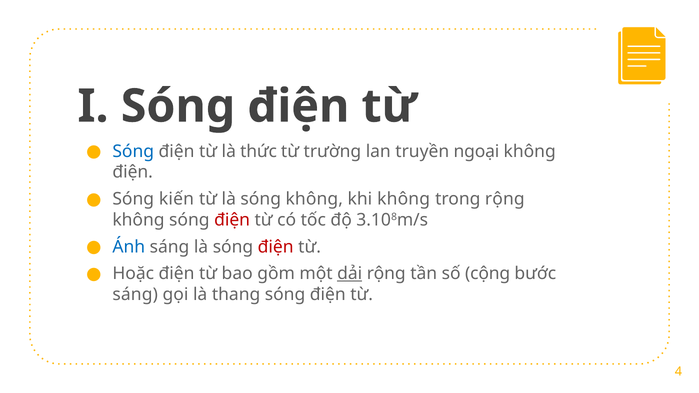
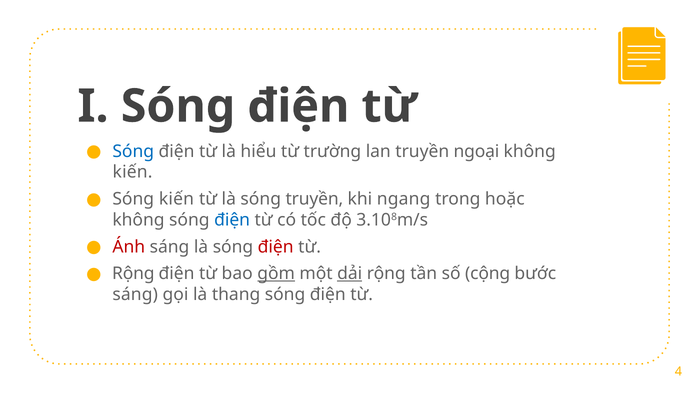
thức: thức -> hiểu
điện at (133, 172): điện -> kiến
sóng không: không -> truyền
khi không: không -> ngang
trong rộng: rộng -> hoặc
điện at (232, 220) colour: red -> blue
Ánh colour: blue -> red
Hoặc at (133, 274): Hoặc -> Rộng
gồm underline: none -> present
